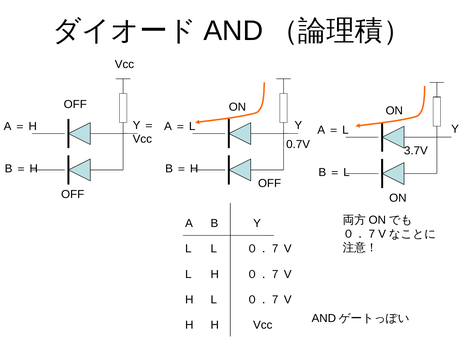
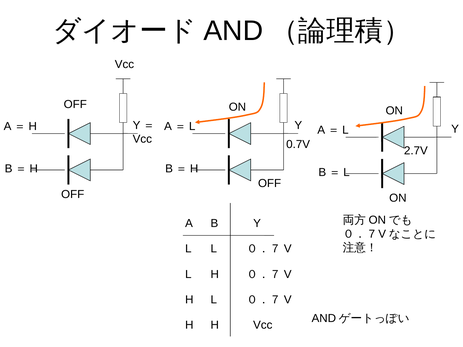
3.7V: 3.7V -> 2.7V
